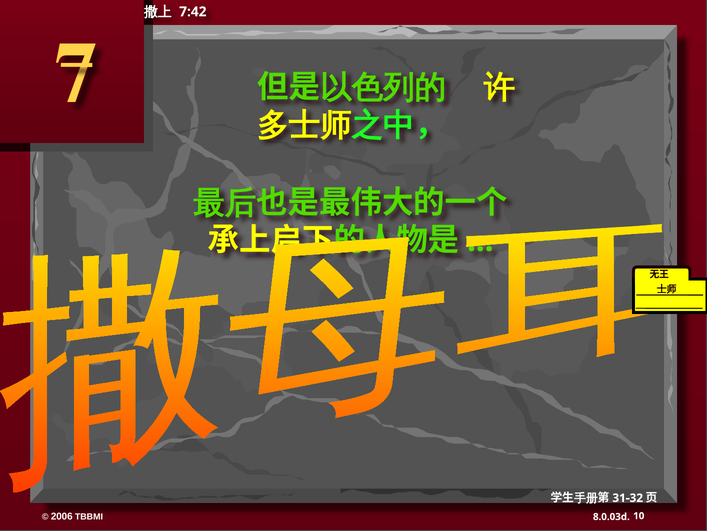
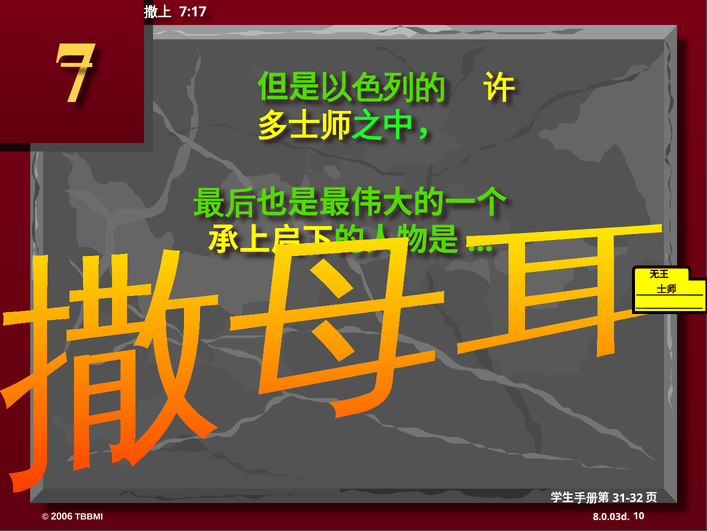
7:42: 7:42 -> 7:17
